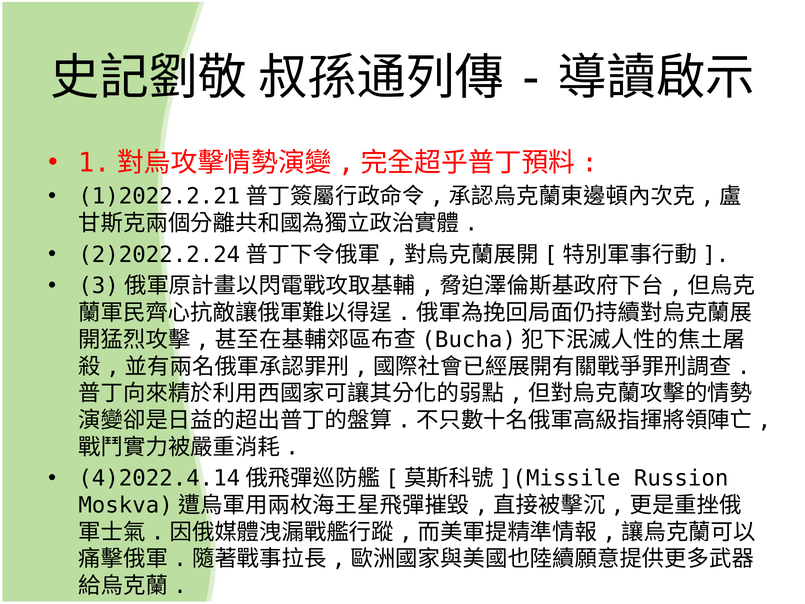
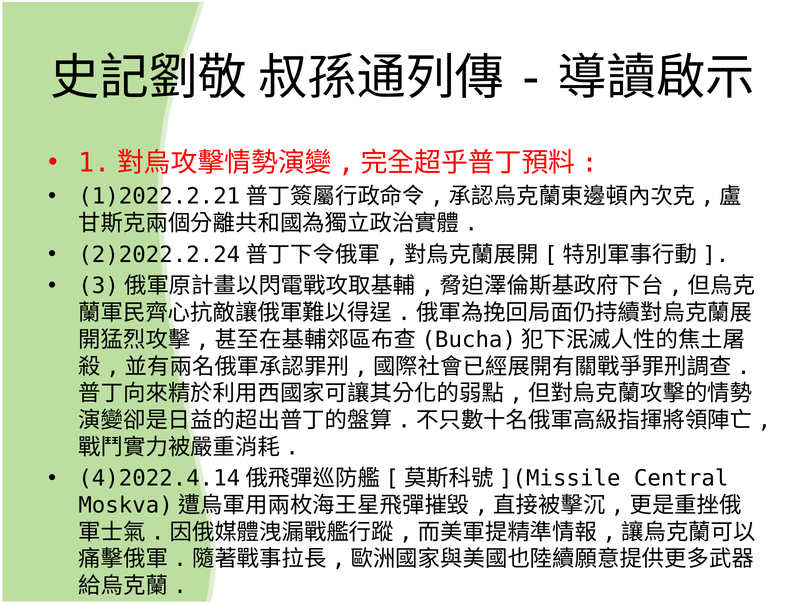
Russion: Russion -> Central
